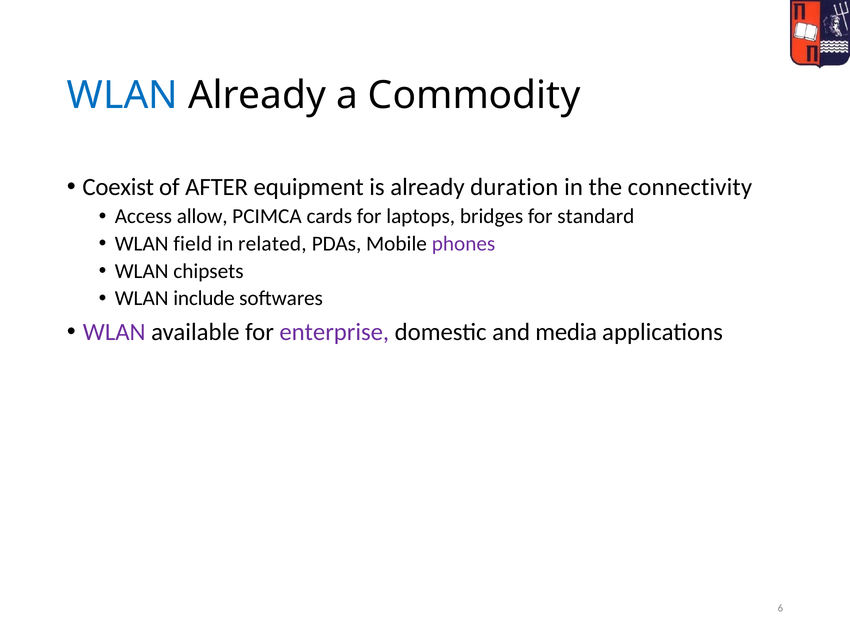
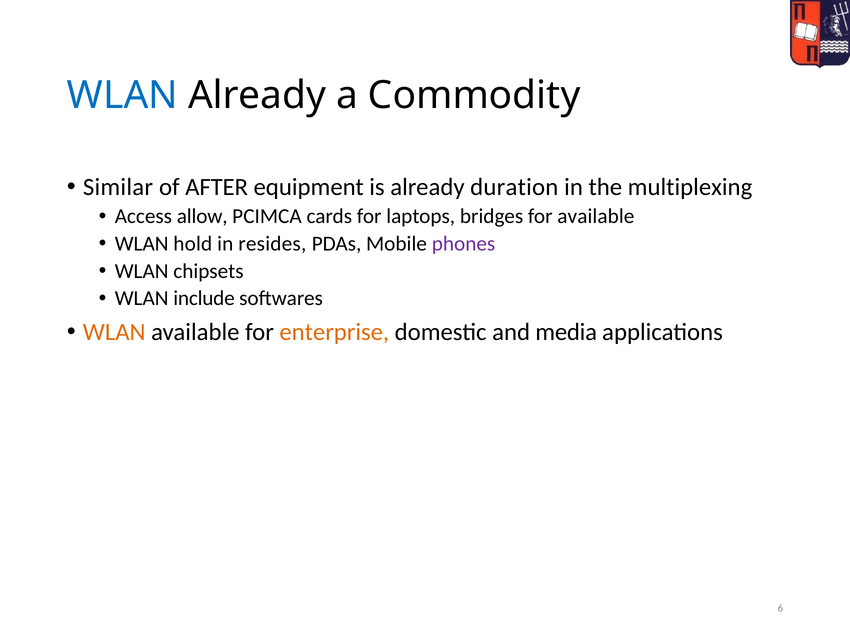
Coexist: Coexist -> Similar
connectivity: connectivity -> multiplexing
for standard: standard -> available
field: field -> hold
related: related -> resides
WLAN at (114, 332) colour: purple -> orange
enterprise colour: purple -> orange
